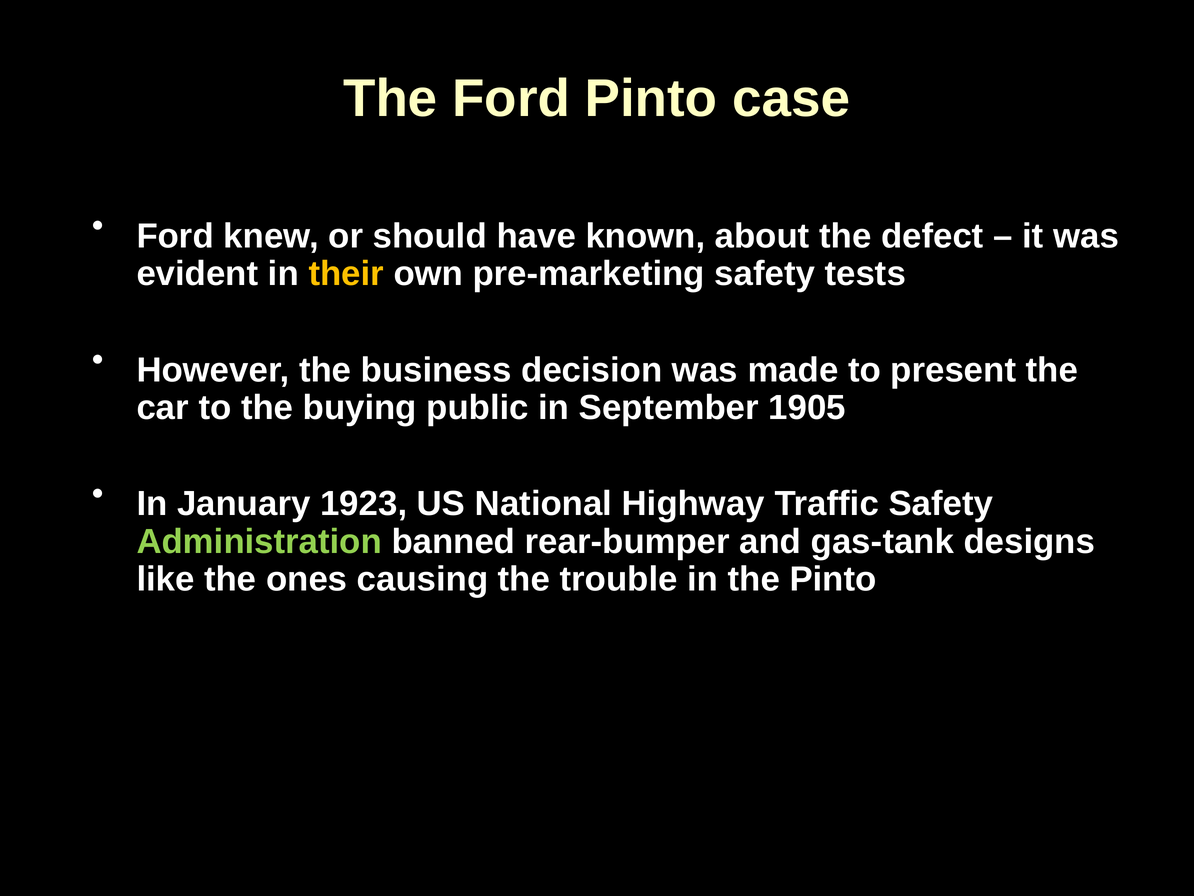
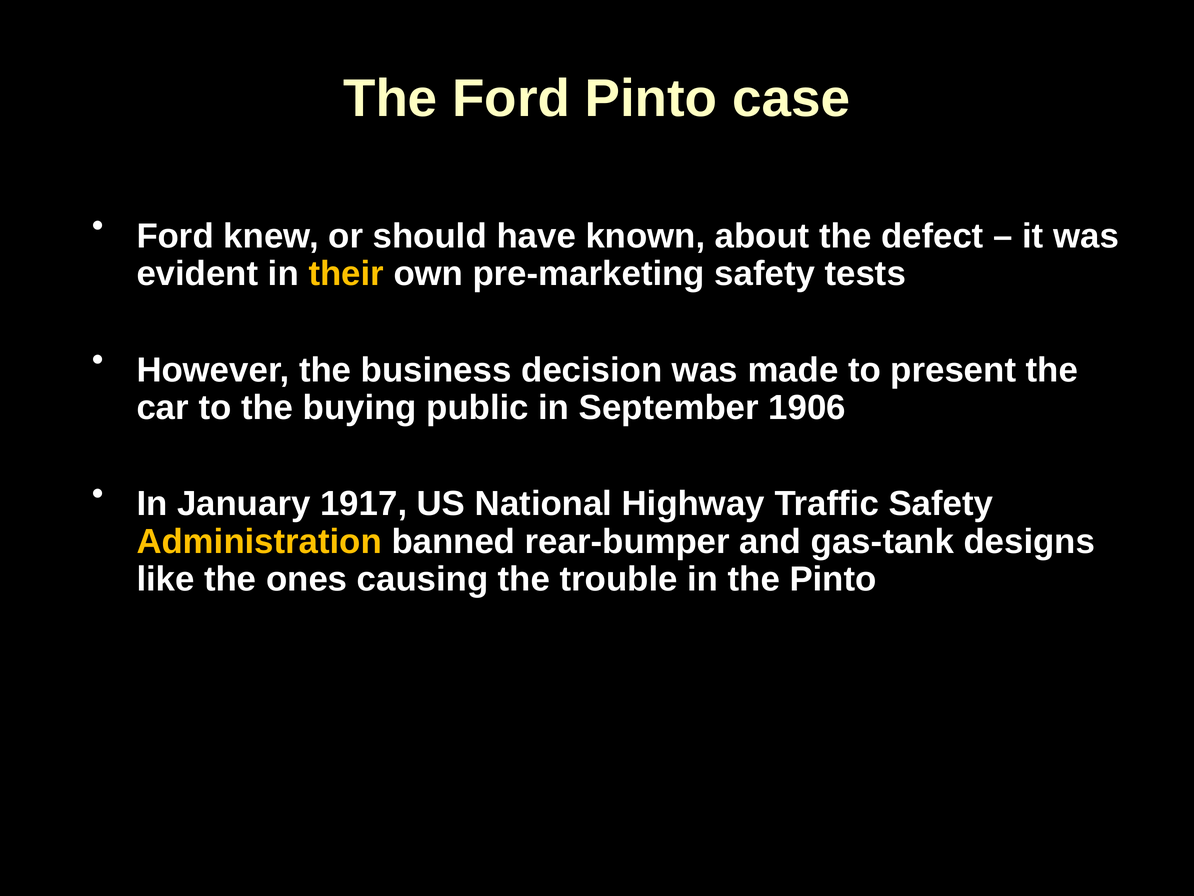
1905: 1905 -> 1906
1923: 1923 -> 1917
Administration colour: light green -> yellow
